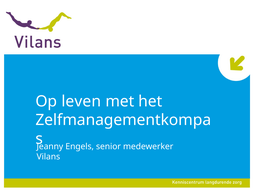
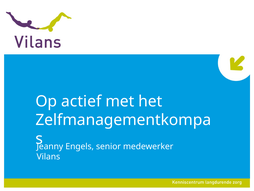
leven: leven -> actief
